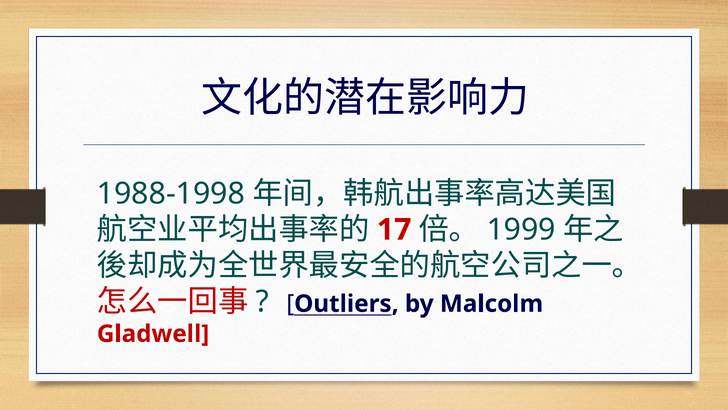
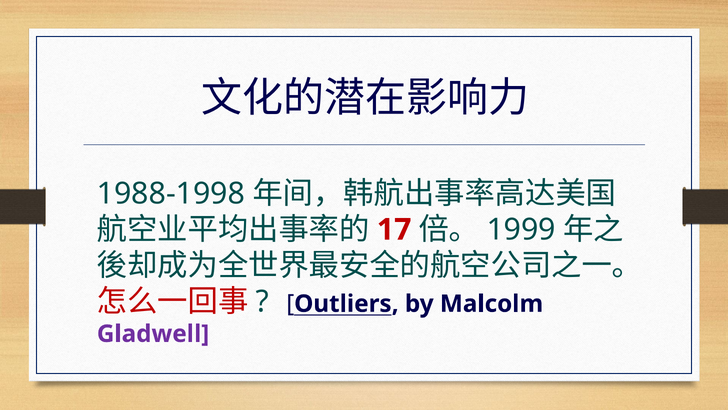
Gladwell colour: red -> purple
